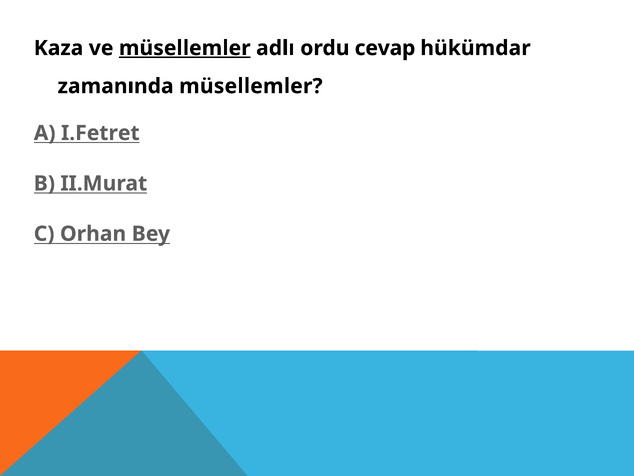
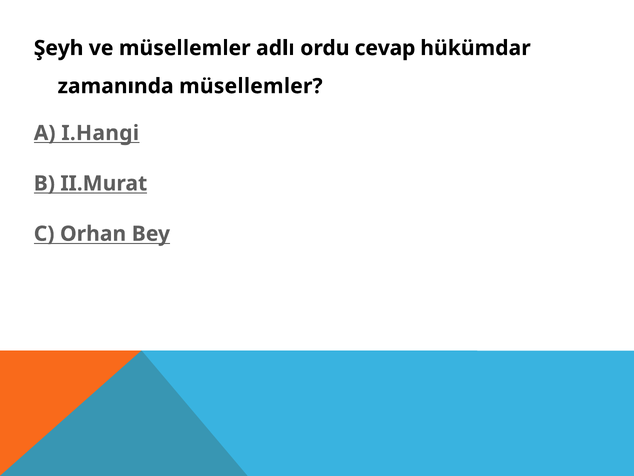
Kaza: Kaza -> Şeyh
müsellemler at (185, 48) underline: present -> none
I.Fetret: I.Fetret -> I.Hangi
